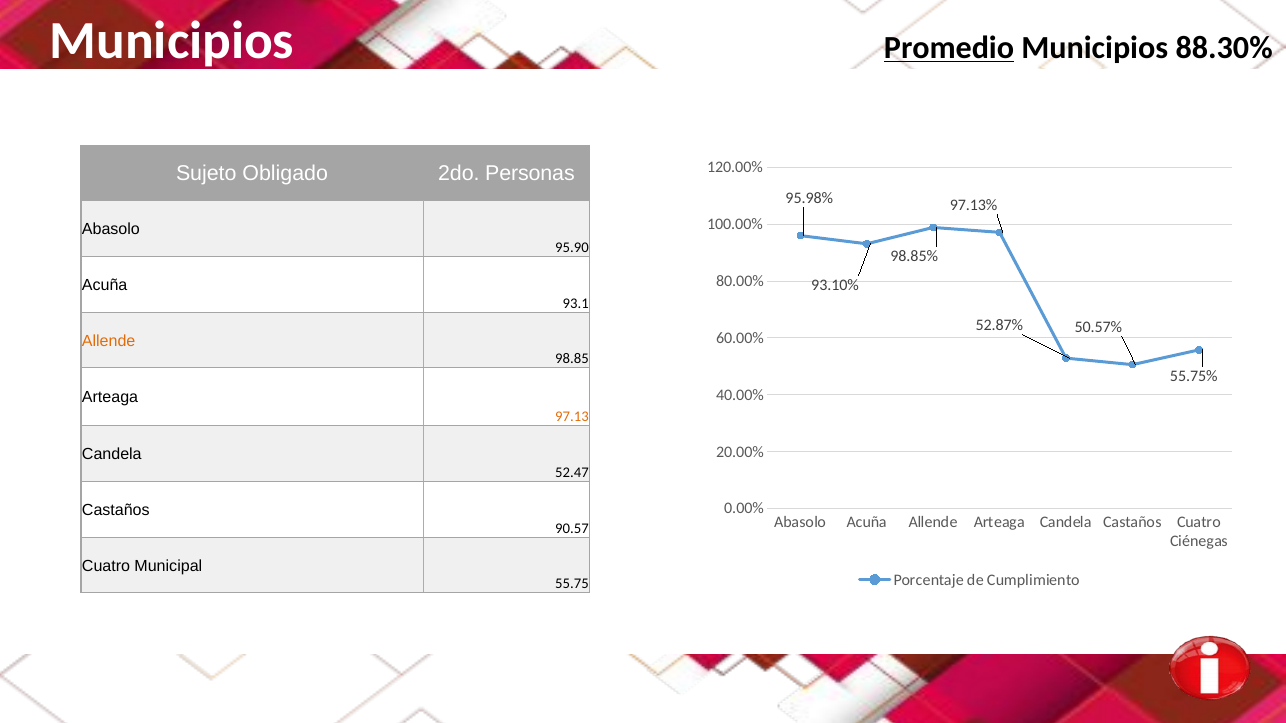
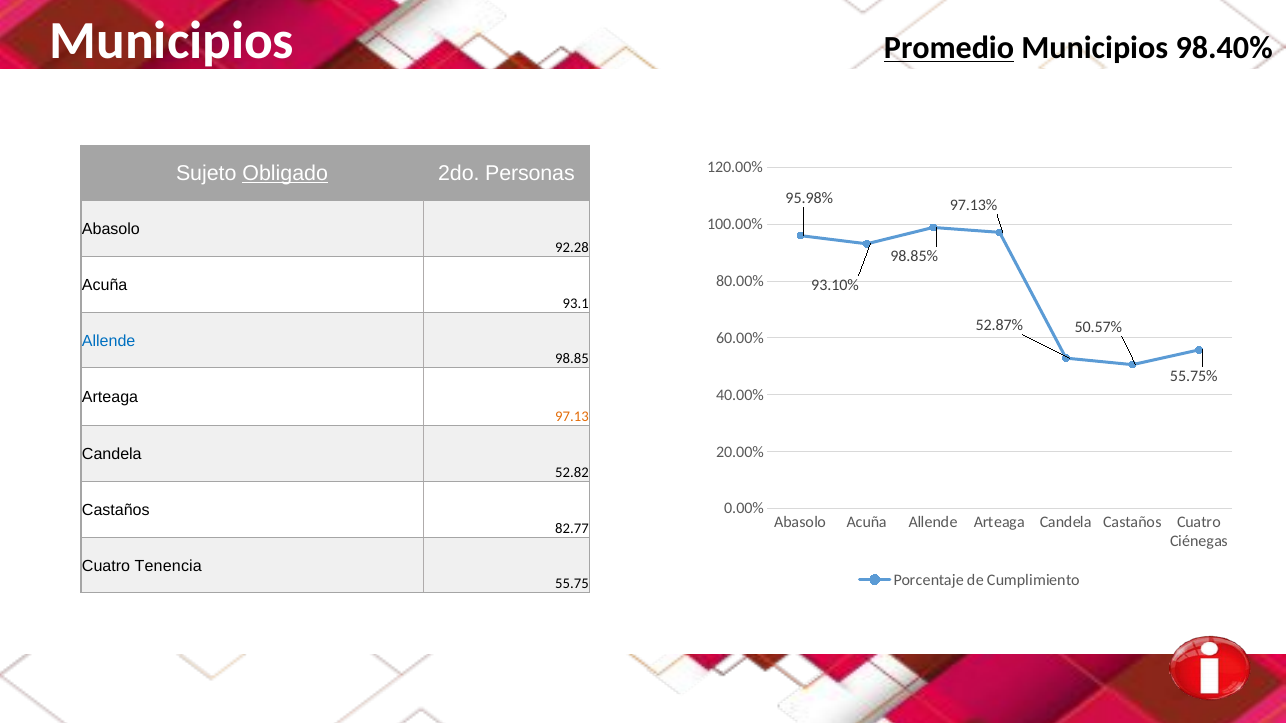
88.30%: 88.30% -> 98.40%
Obligado underline: none -> present
95.90: 95.90 -> 92.28
Allende at (109, 341) colour: orange -> blue
52.47: 52.47 -> 52.82
90.57: 90.57 -> 82.77
Municipal: Municipal -> Tenencia
